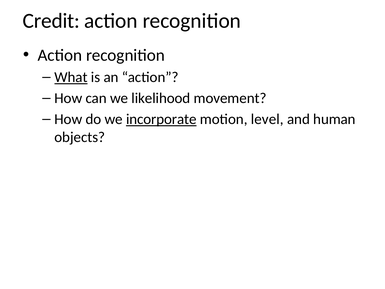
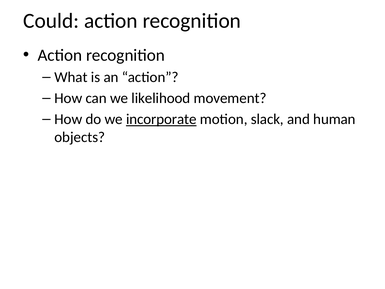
Credit: Credit -> Could
What underline: present -> none
level: level -> slack
